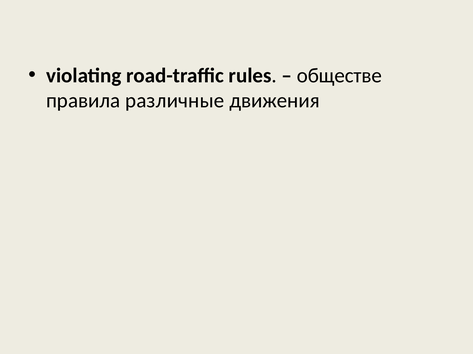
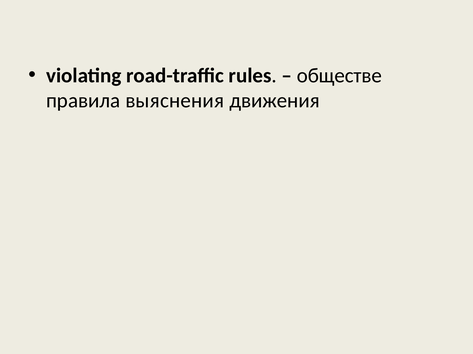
различные: различные -> выяснения
